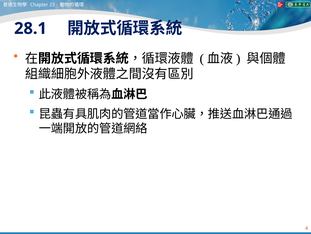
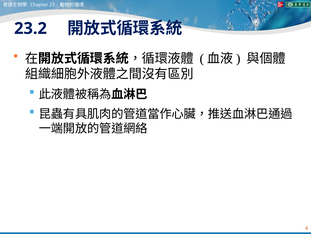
28.1: 28.1 -> 23.2
